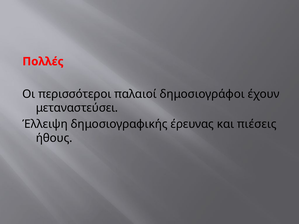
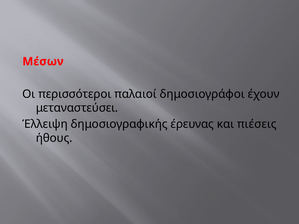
Πολλές: Πολλές -> Μέσων
